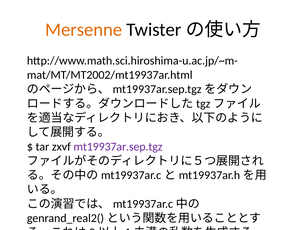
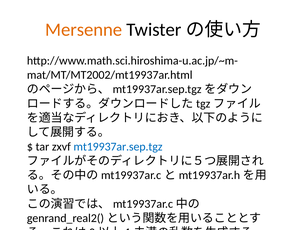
mt19937ar.sep.tgz colour: purple -> blue
